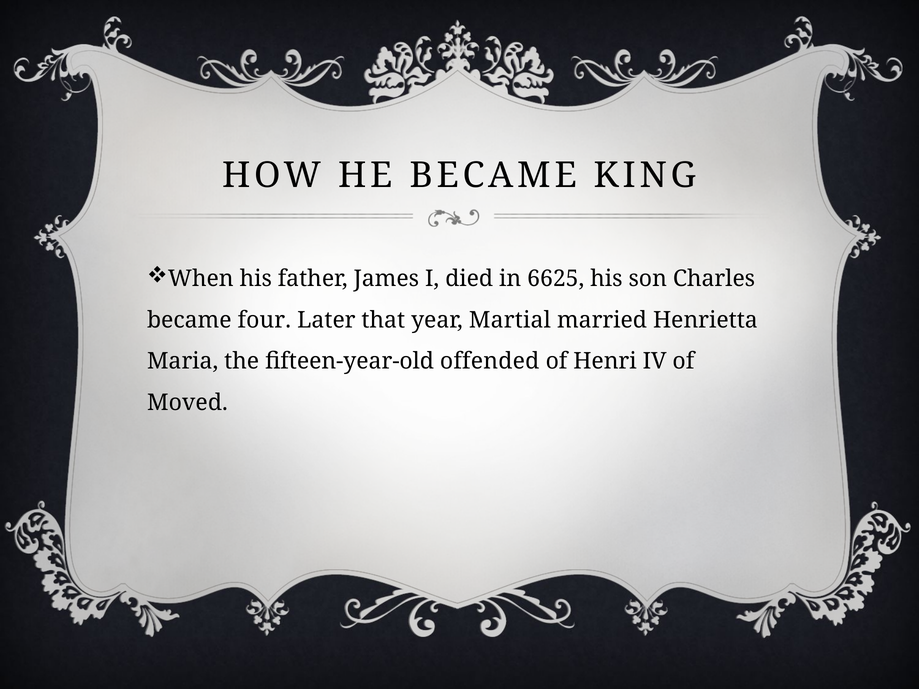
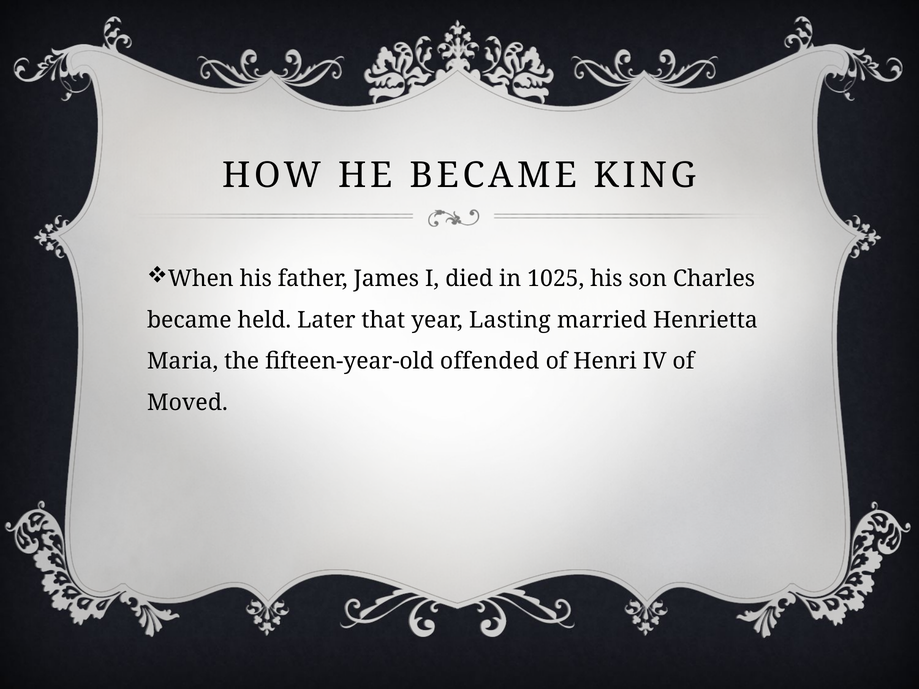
6625: 6625 -> 1025
four: four -> held
Martial: Martial -> Lasting
